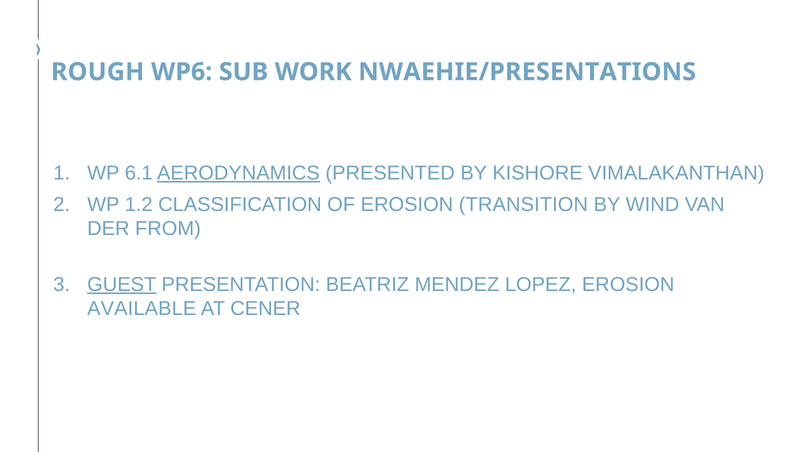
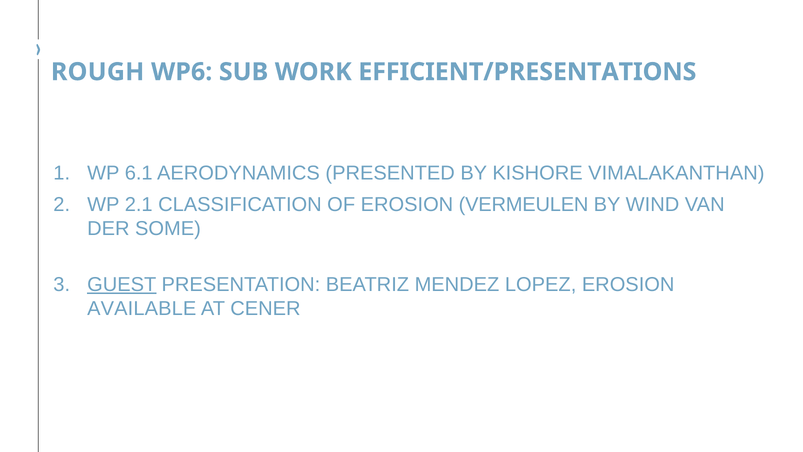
NWAEHIE/PRESENTATIONS: NWAEHIE/PRESENTATIONS -> EFFICIENT/PRESENTATIONS
AERODYNAMICS underline: present -> none
1.2: 1.2 -> 2.1
TRANSITION: TRANSITION -> VERMEULEN
FROM: FROM -> SOME
